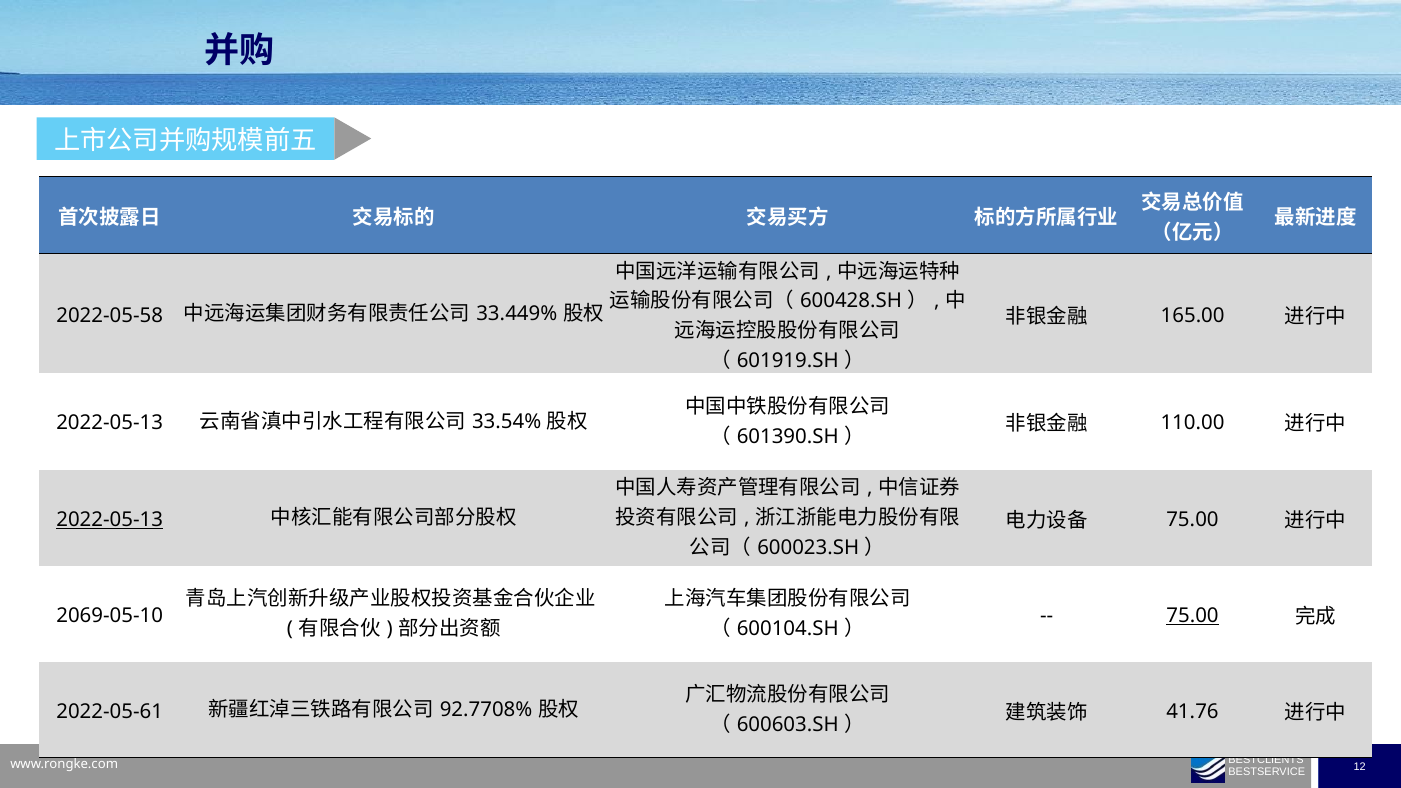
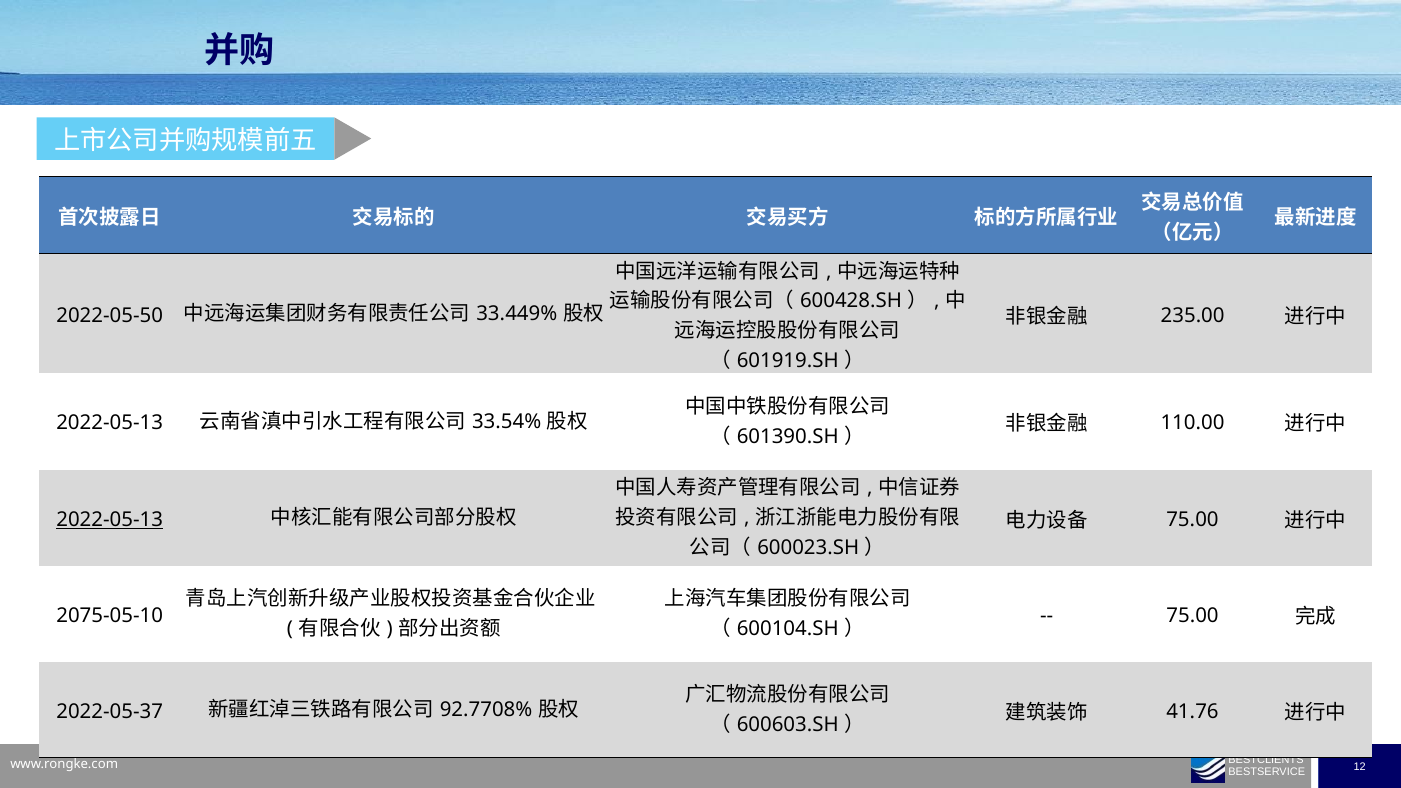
165.00: 165.00 -> 235.00
2022-05-58: 2022-05-58 -> 2022-05-50
2069-05-10: 2069-05-10 -> 2075-05-10
75.00 at (1193, 615) underline: present -> none
2022-05-61: 2022-05-61 -> 2022-05-37
